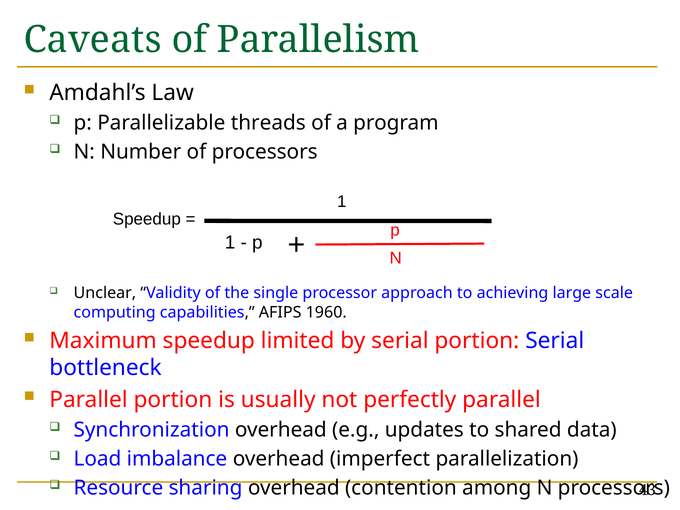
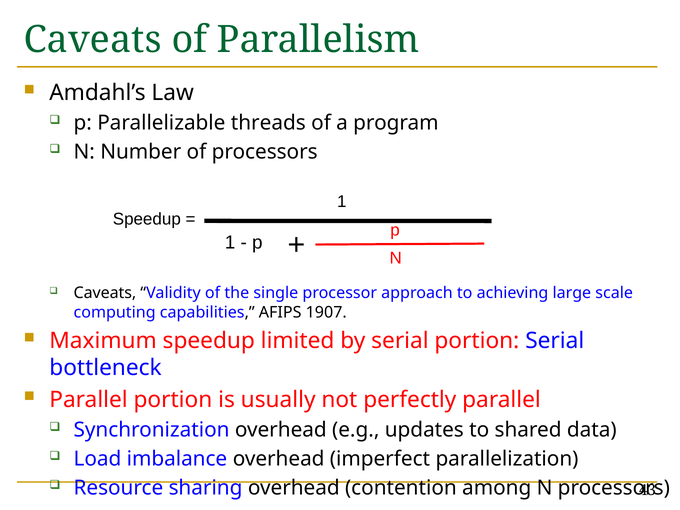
Unclear at (105, 293): Unclear -> Caveats
1960: 1960 -> 1907
